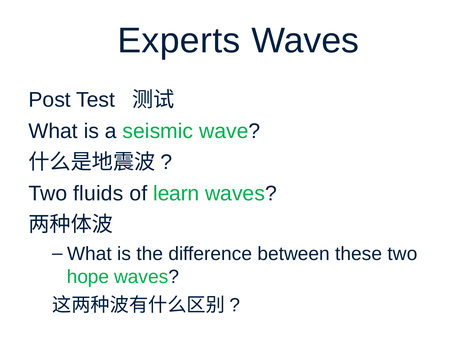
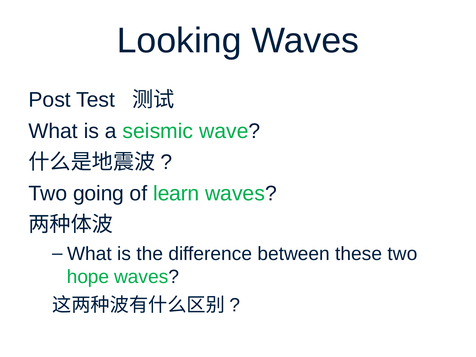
Experts: Experts -> Looking
fluids: fluids -> going
